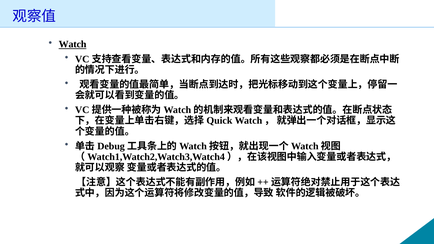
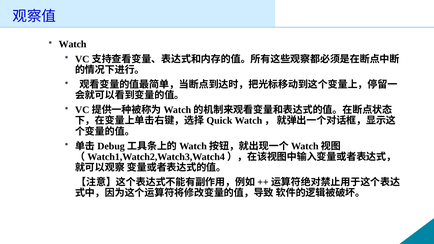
Watch underline: present -> none
